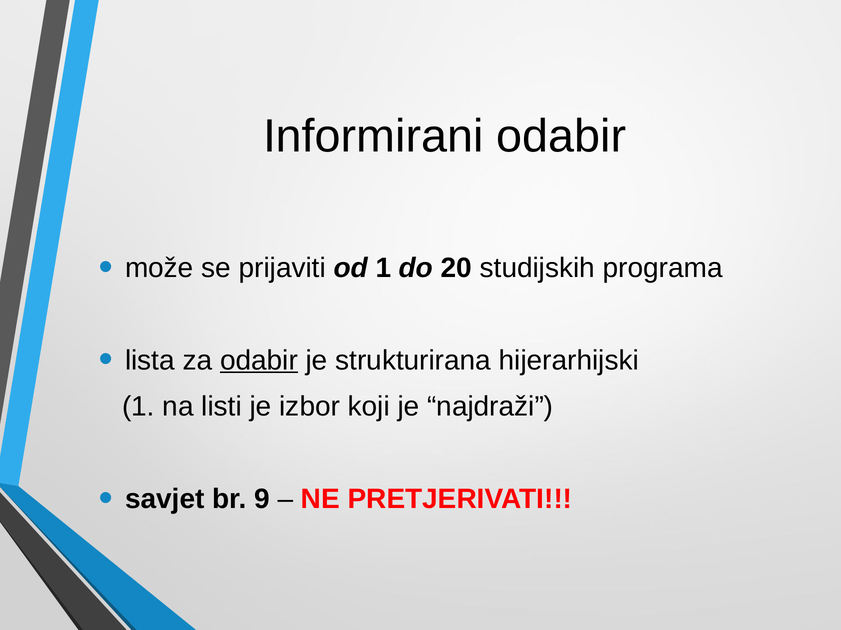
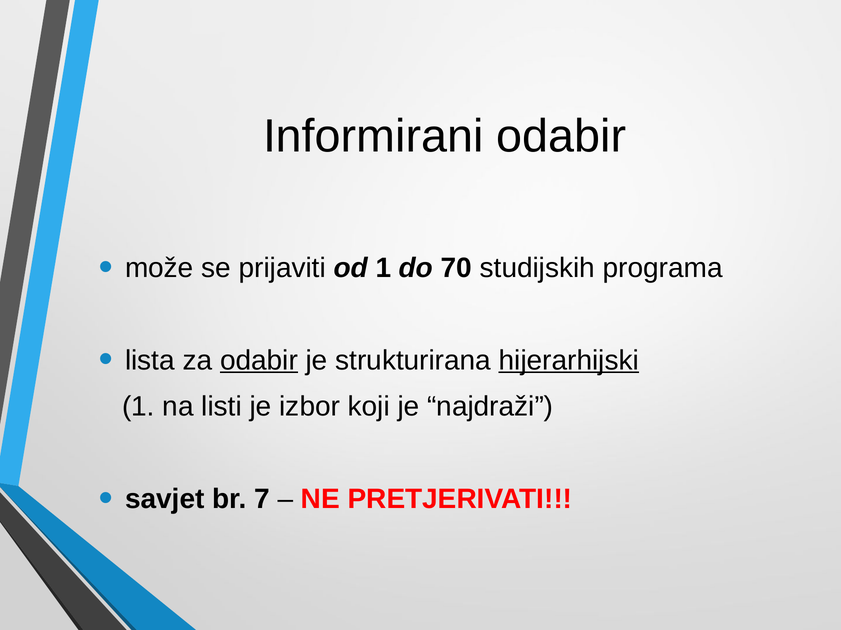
20: 20 -> 70
hijerarhijski underline: none -> present
9: 9 -> 7
